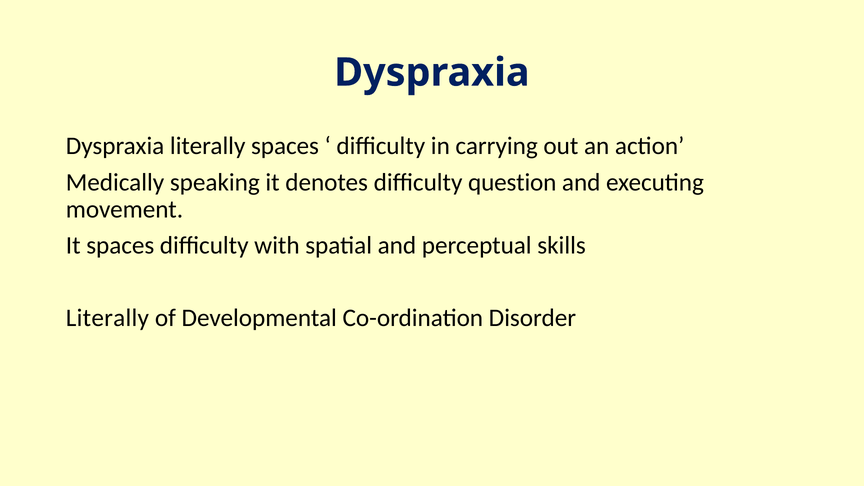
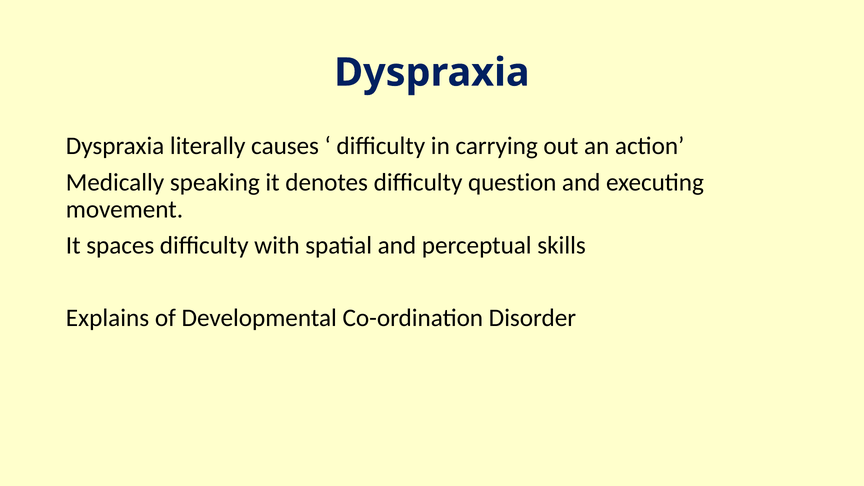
literally spaces: spaces -> causes
Literally at (107, 318): Literally -> Explains
